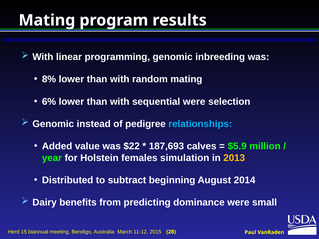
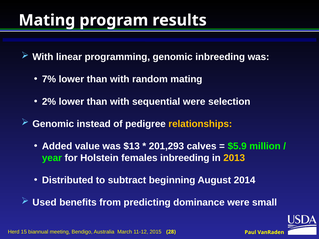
8%: 8% -> 7%
6%: 6% -> 2%
relationships colour: light blue -> yellow
$22: $22 -> $13
187,693: 187,693 -> 201,293
females simulation: simulation -> inbreeding
Dairy: Dairy -> Used
